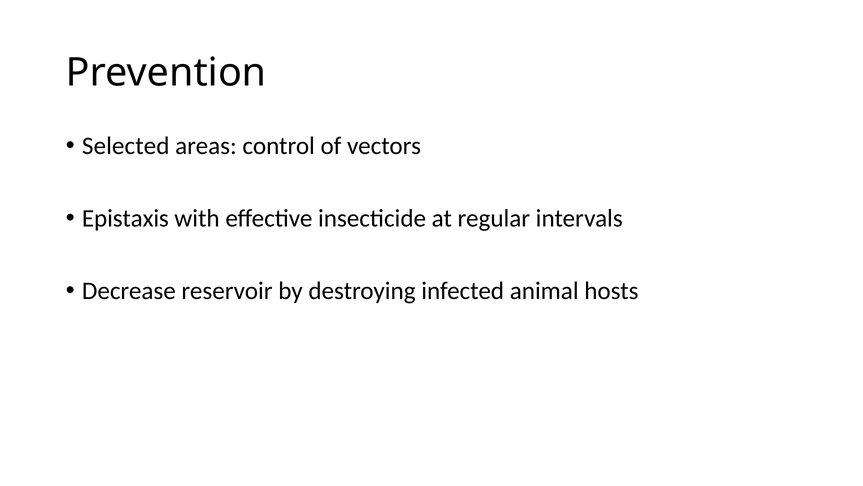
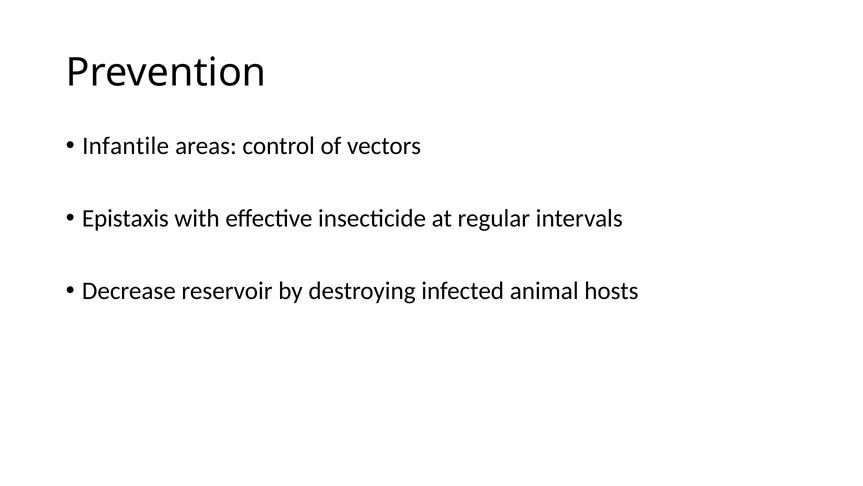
Selected: Selected -> Infantile
